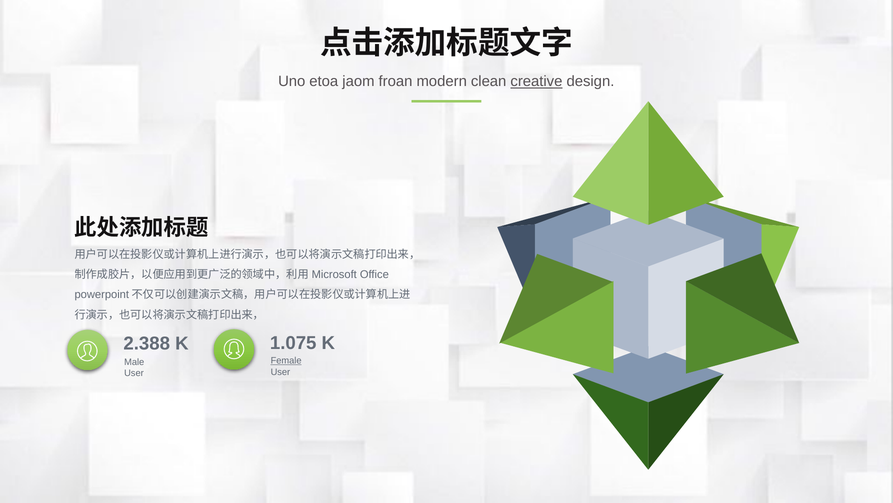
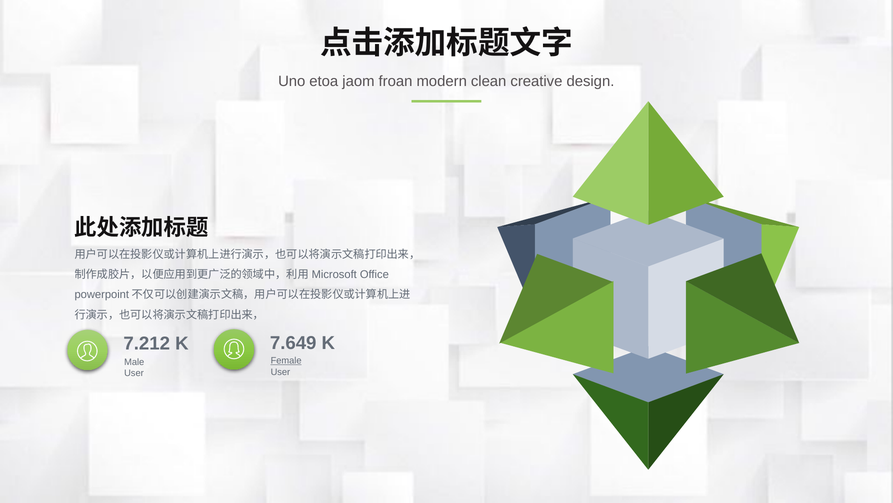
creative underline: present -> none
1.075: 1.075 -> 7.649
2.388: 2.388 -> 7.212
